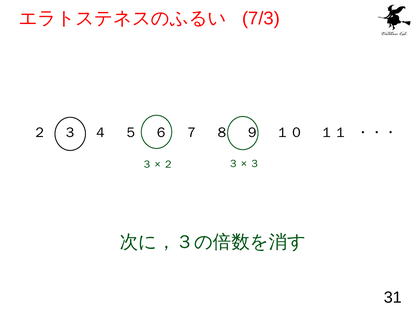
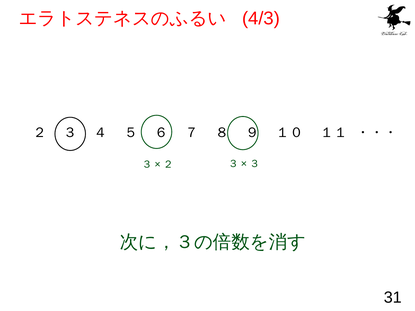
7/3: 7/3 -> 4/3
